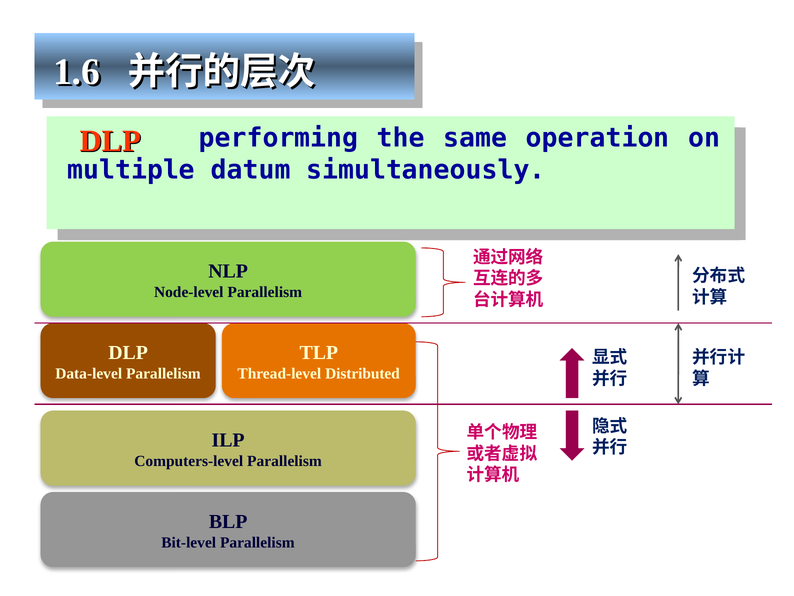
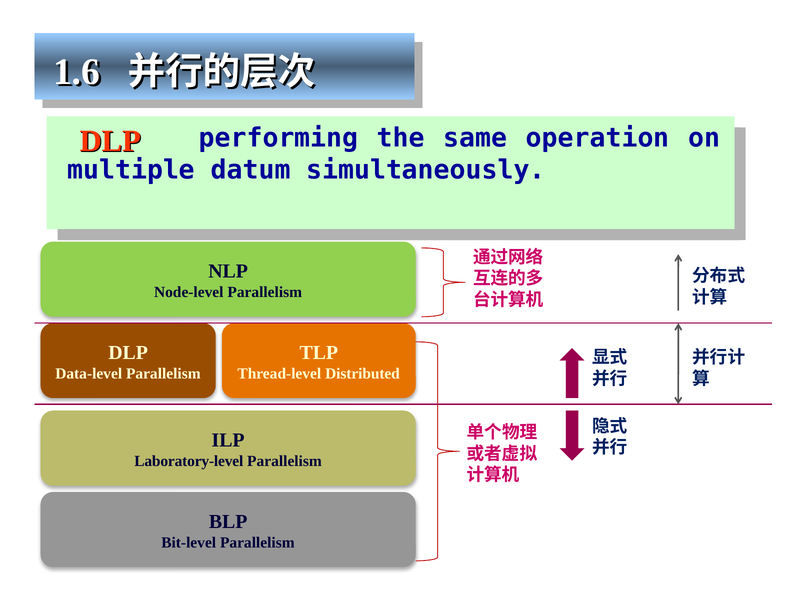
Computers-level: Computers-level -> Laboratory-level
